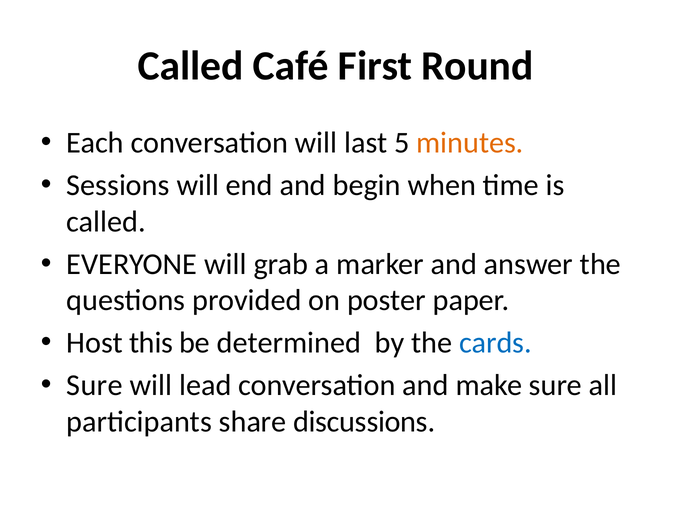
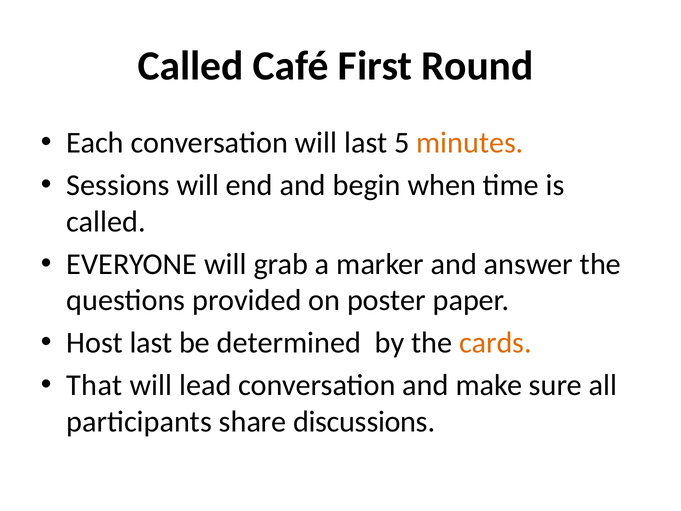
Host this: this -> last
cards colour: blue -> orange
Sure at (94, 385): Sure -> That
